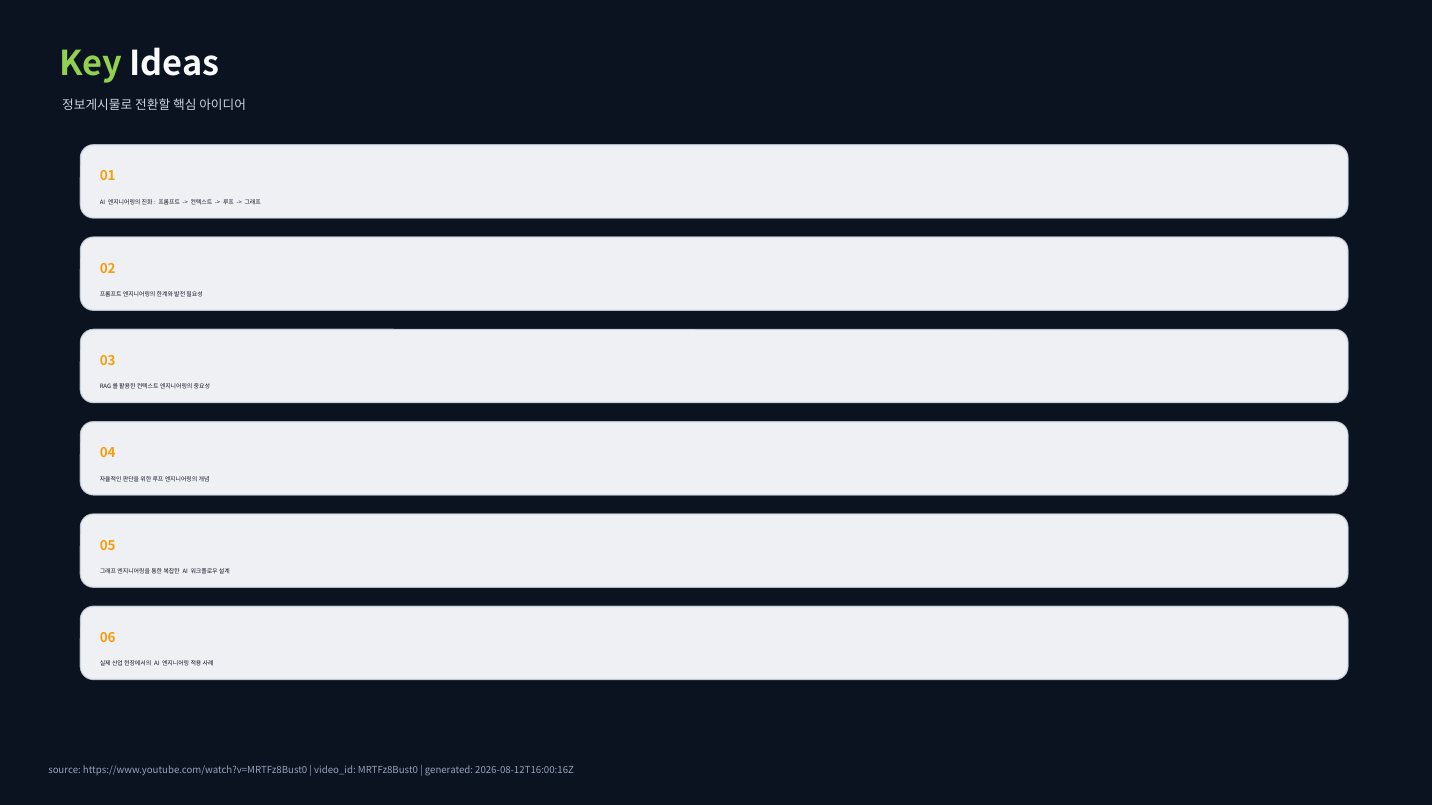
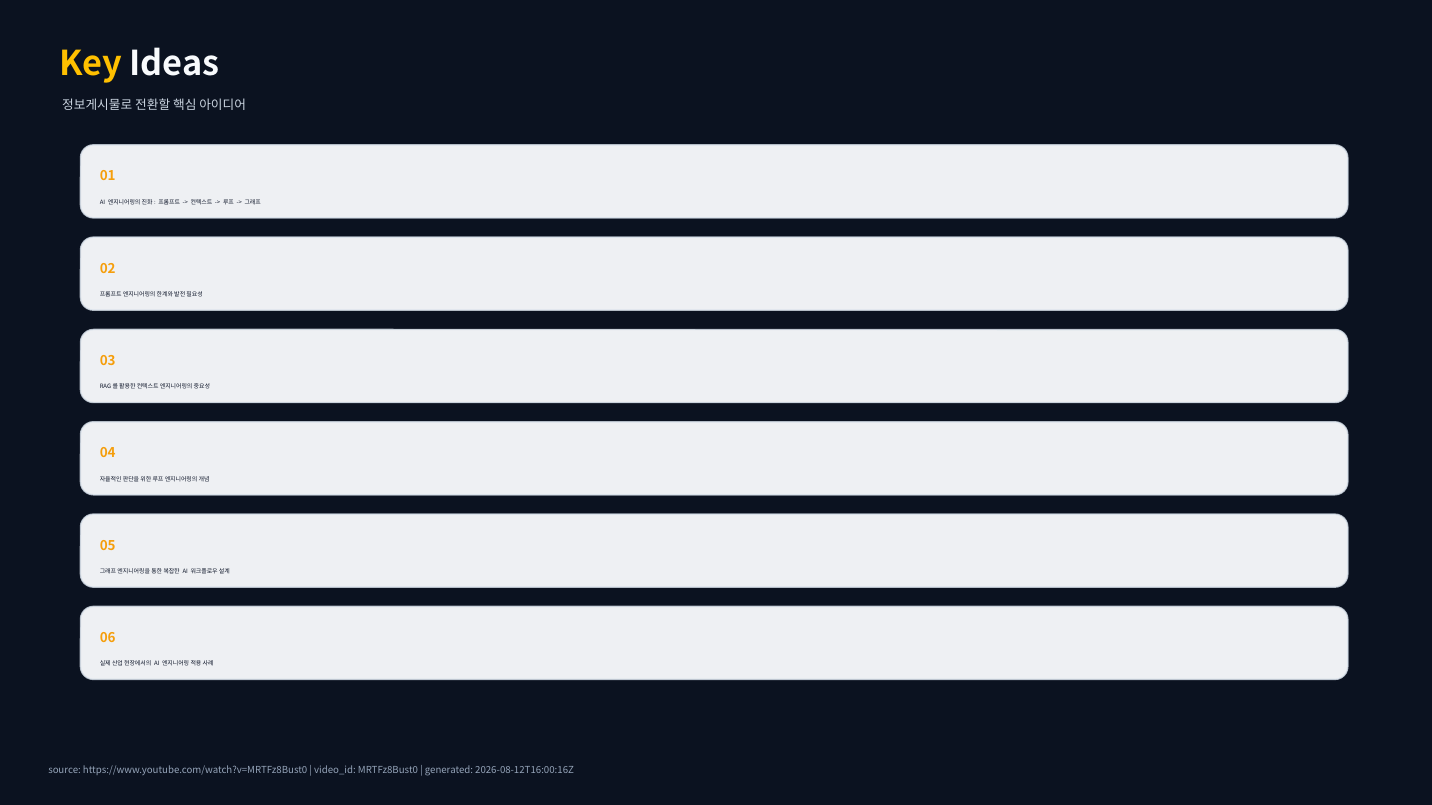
Key colour: light green -> yellow
